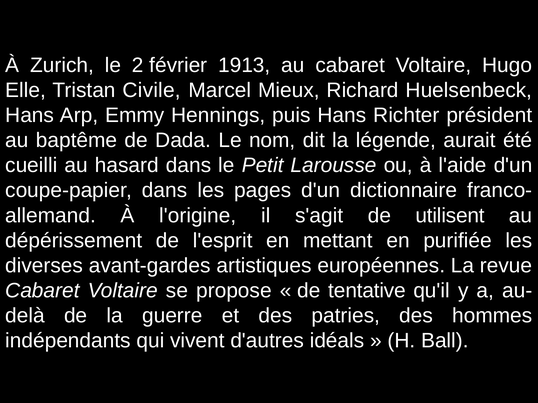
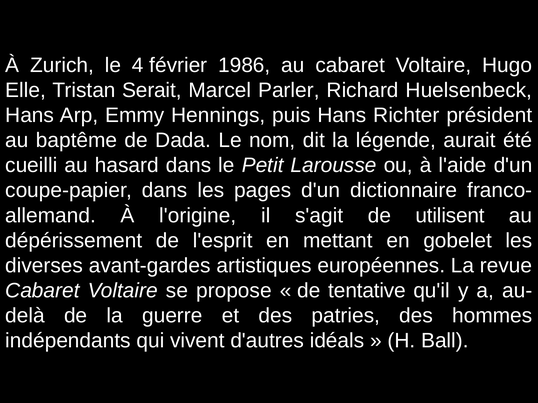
2: 2 -> 4
1913: 1913 -> 1986
Civile: Civile -> Serait
Mieux: Mieux -> Parler
purifiée: purifiée -> gobelet
